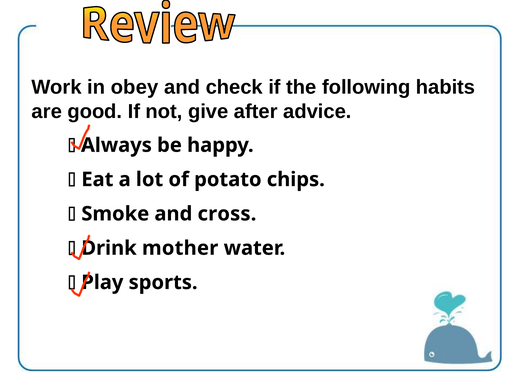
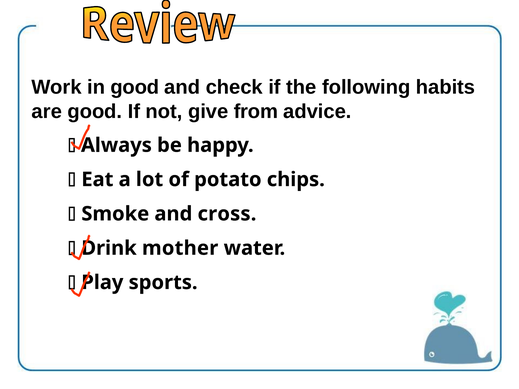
in obey: obey -> good
after: after -> from
